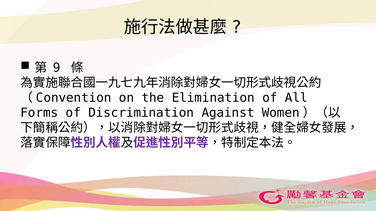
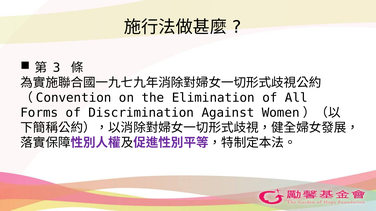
9: 9 -> 3
